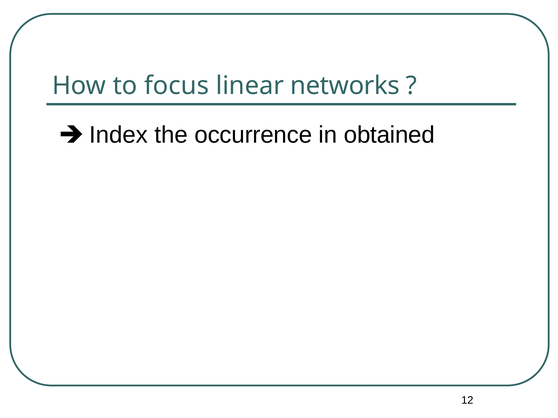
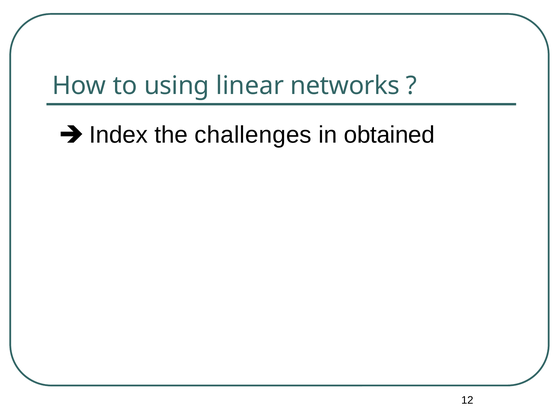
focus: focus -> using
occurrence: occurrence -> challenges
